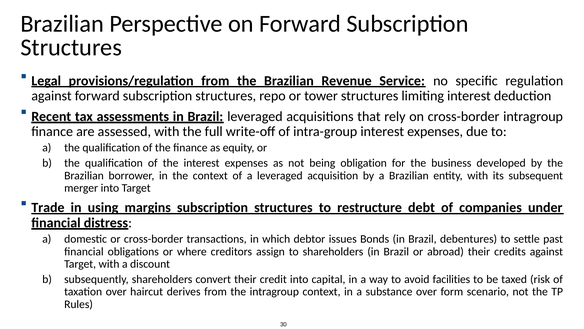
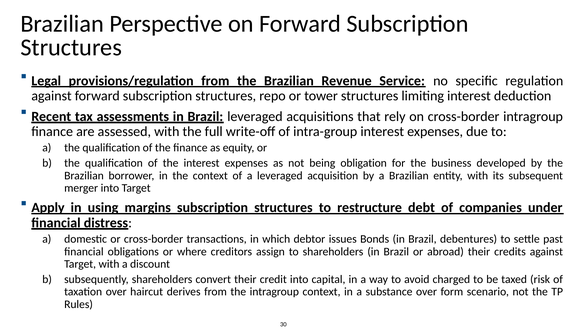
Trade: Trade -> Apply
facilities: facilities -> charged
